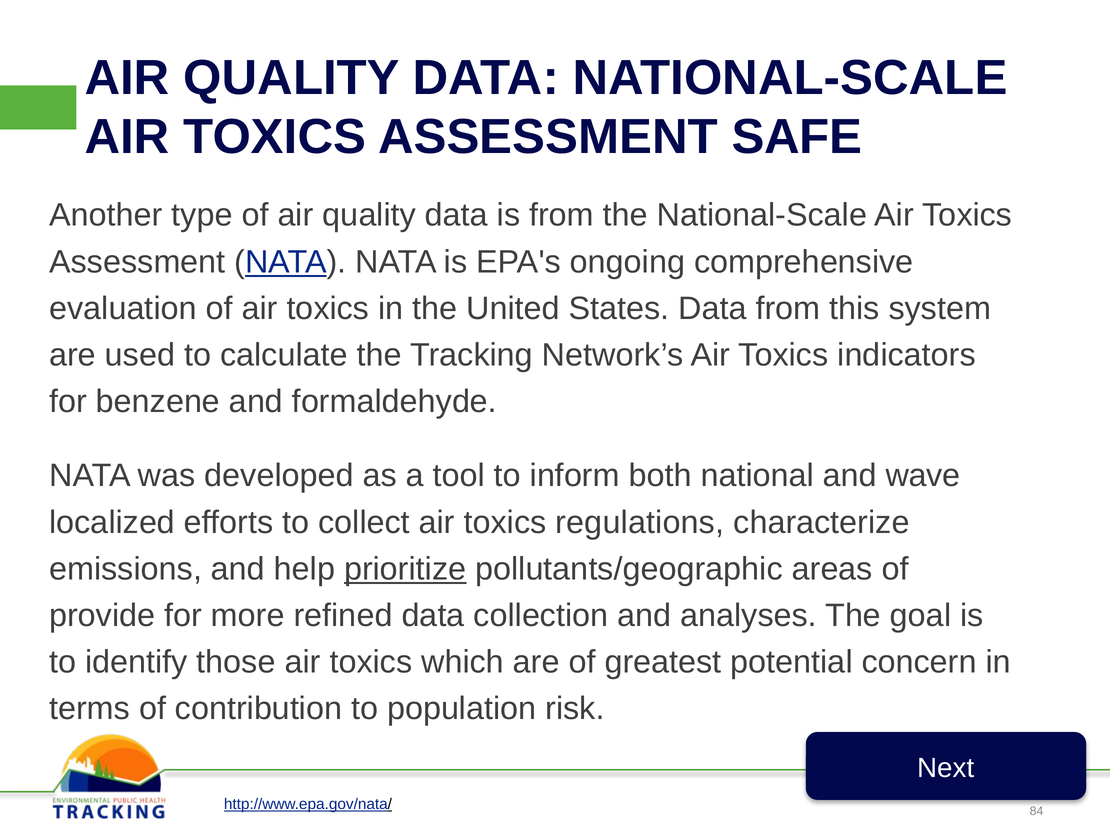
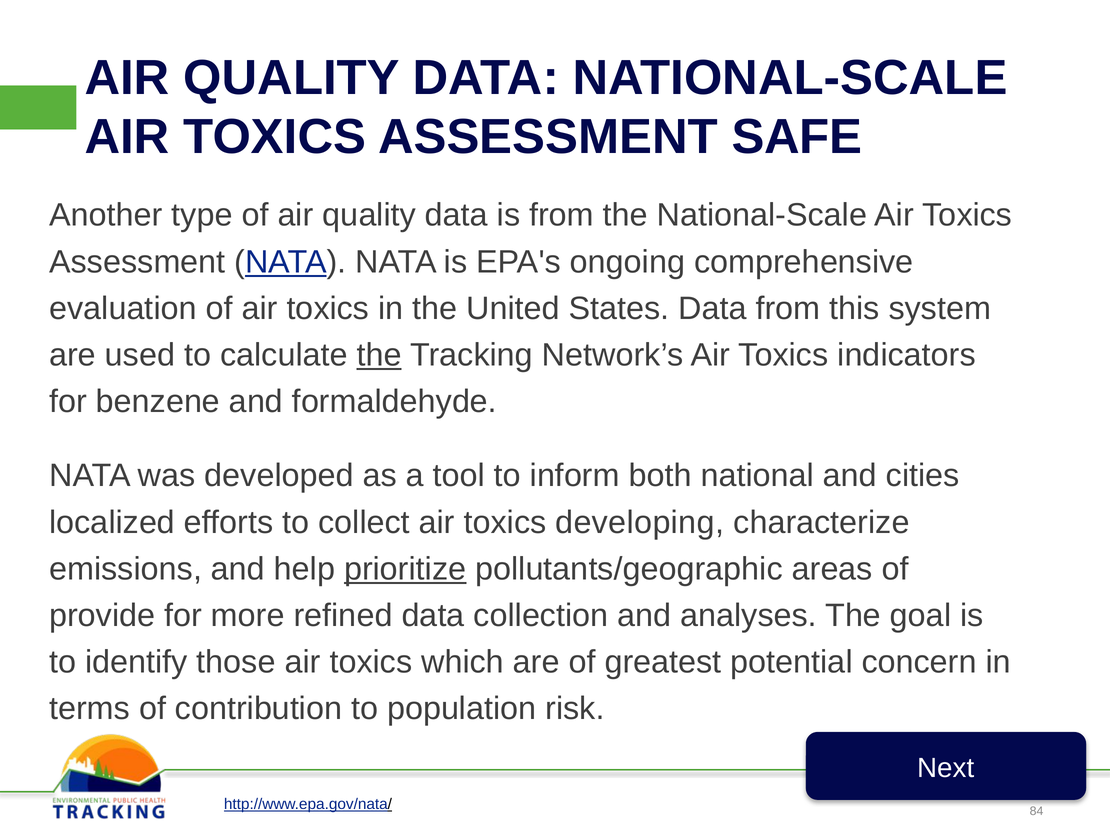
the at (379, 355) underline: none -> present
wave: wave -> cities
regulations: regulations -> developing
